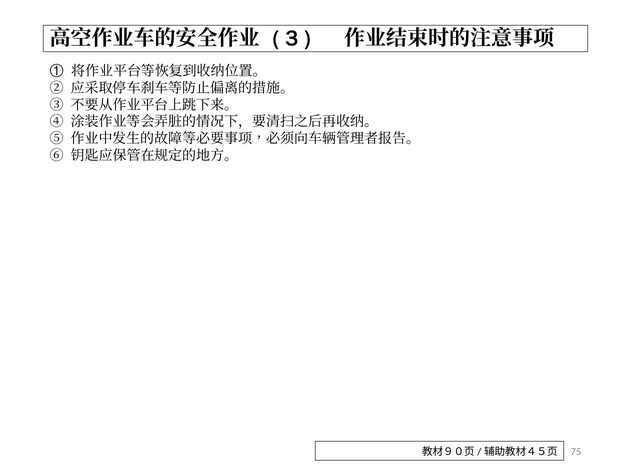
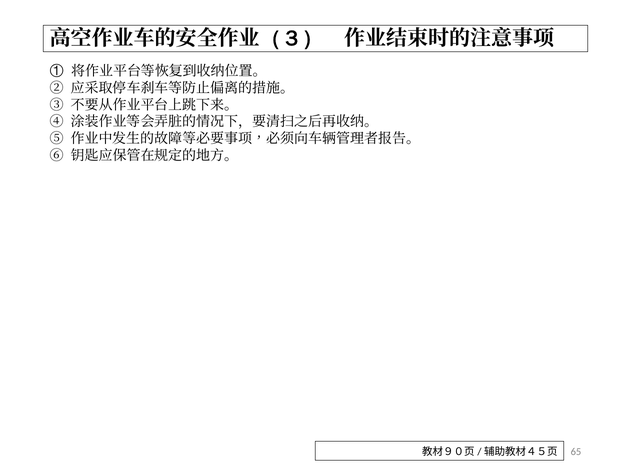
75: 75 -> 65
